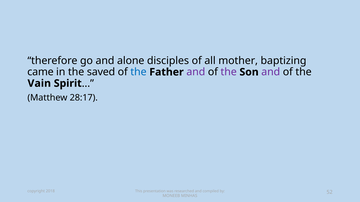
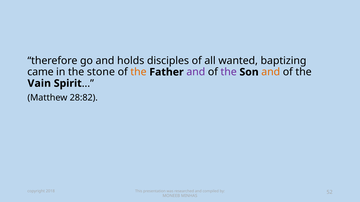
alone: alone -> holds
mother: mother -> wanted
saved: saved -> stone
the at (138, 72) colour: blue -> orange
and at (271, 72) colour: purple -> orange
28:17: 28:17 -> 28:82
